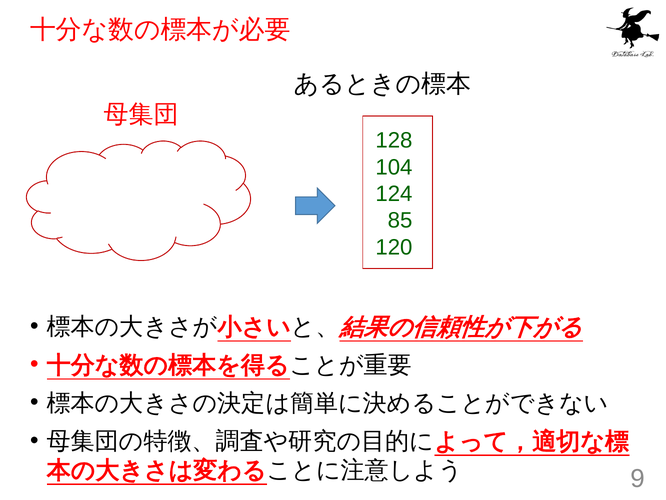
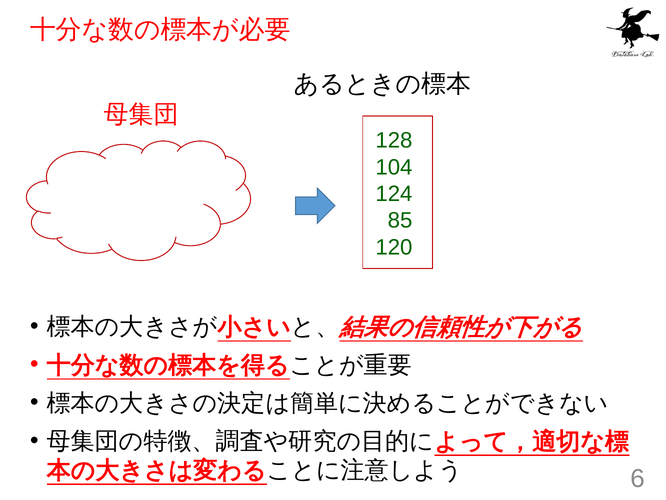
9: 9 -> 6
